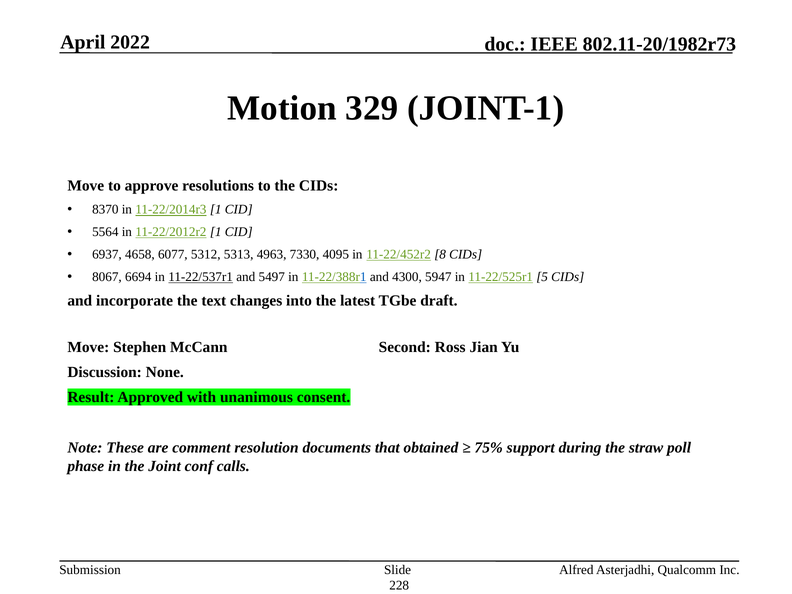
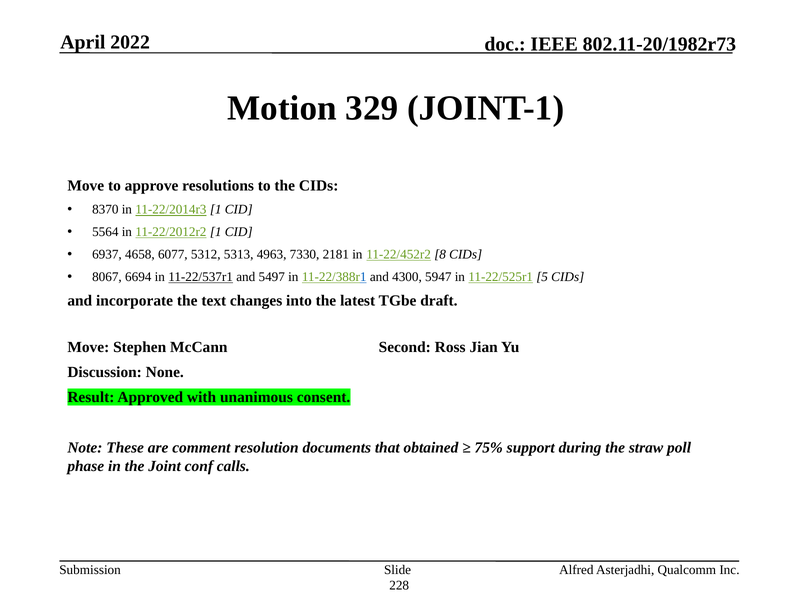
4095: 4095 -> 2181
